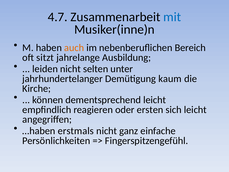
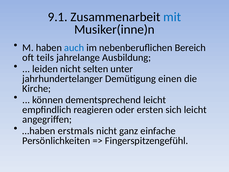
4.7: 4.7 -> 9.1
auch colour: orange -> blue
sitzt: sitzt -> teils
kaum: kaum -> einen
